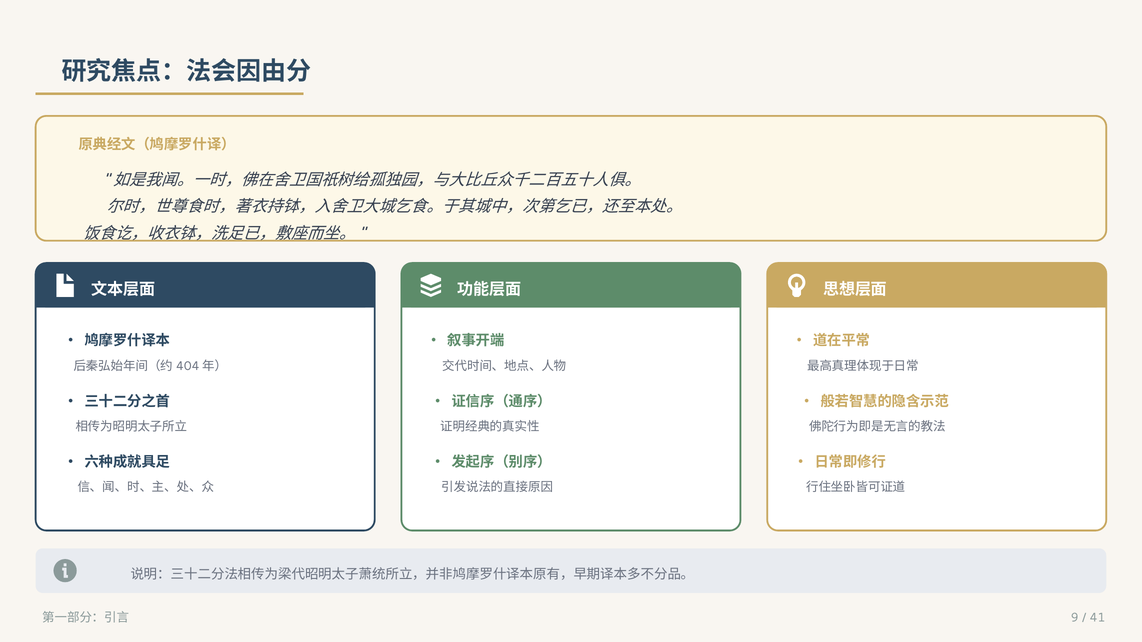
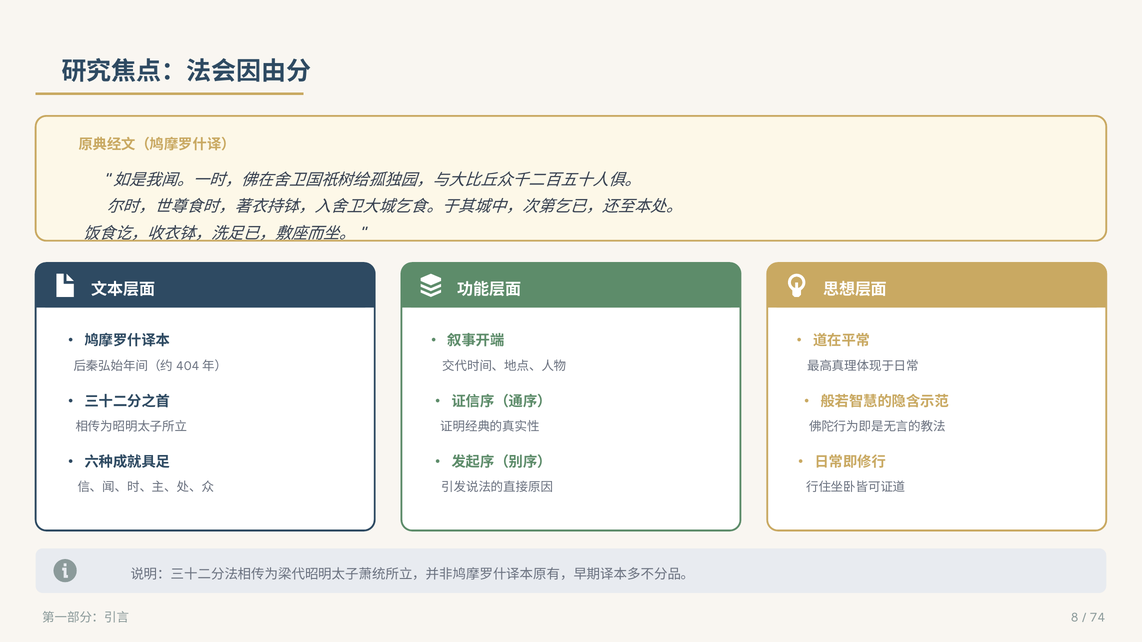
9: 9 -> 8
41: 41 -> 74
